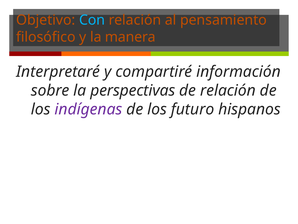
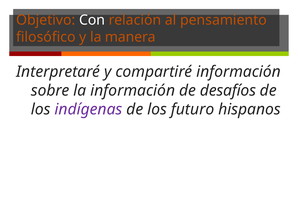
Con colour: light blue -> white
la perspectivas: perspectivas -> información
de relación: relación -> desafíos
